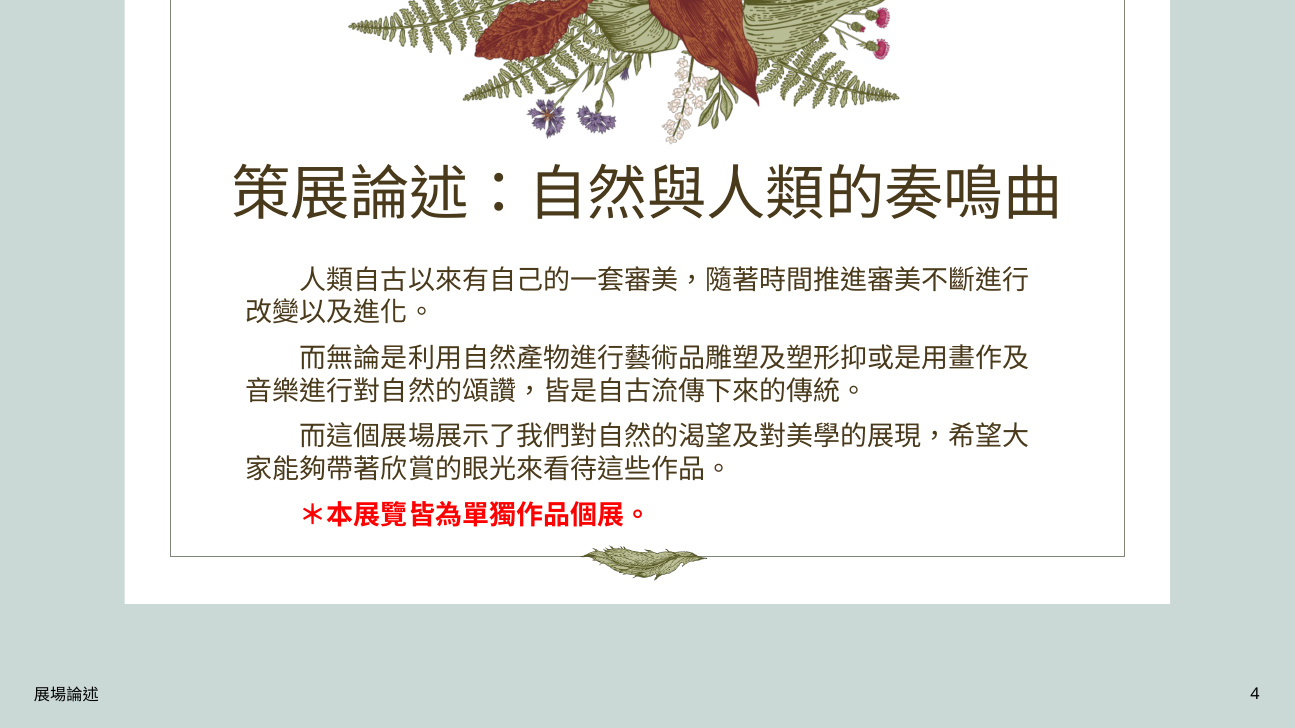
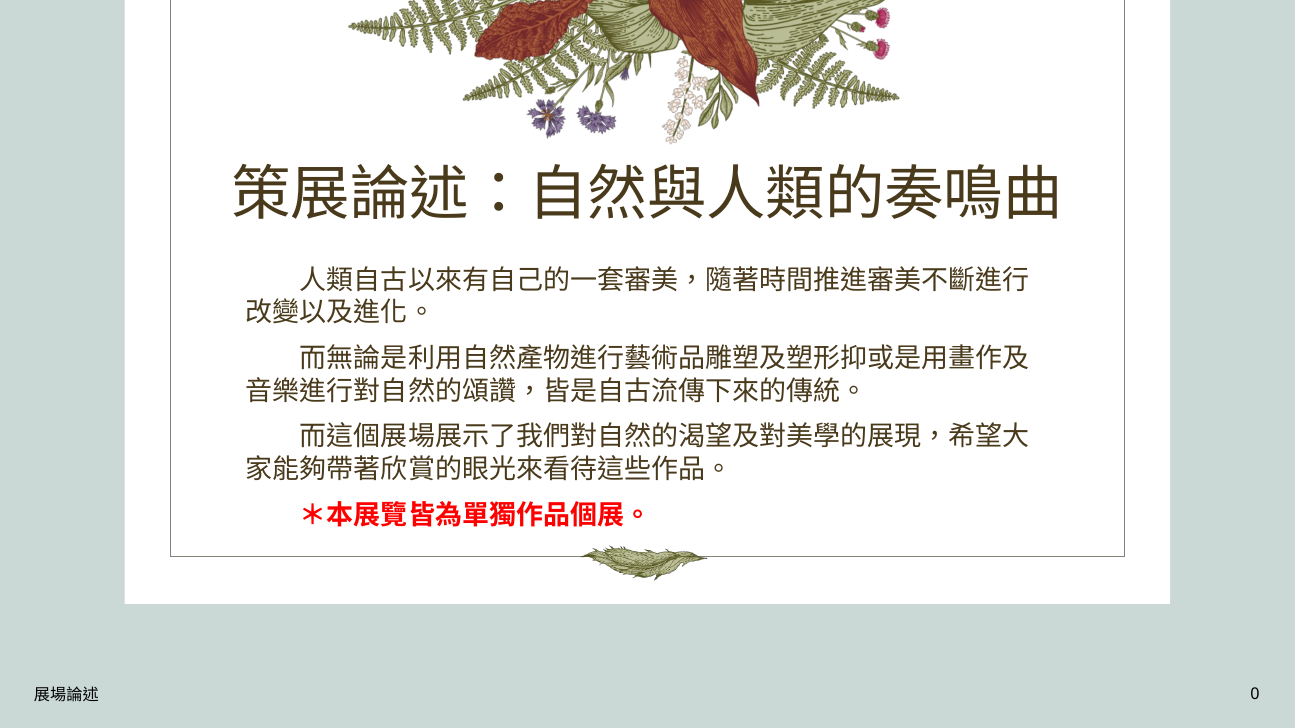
4: 4 -> 0
